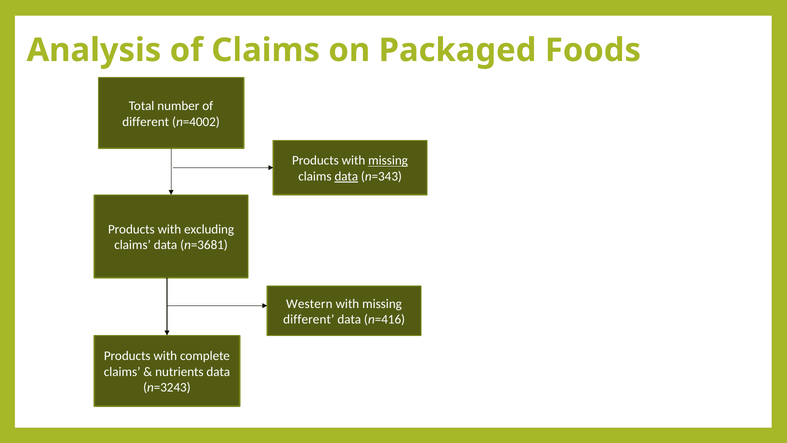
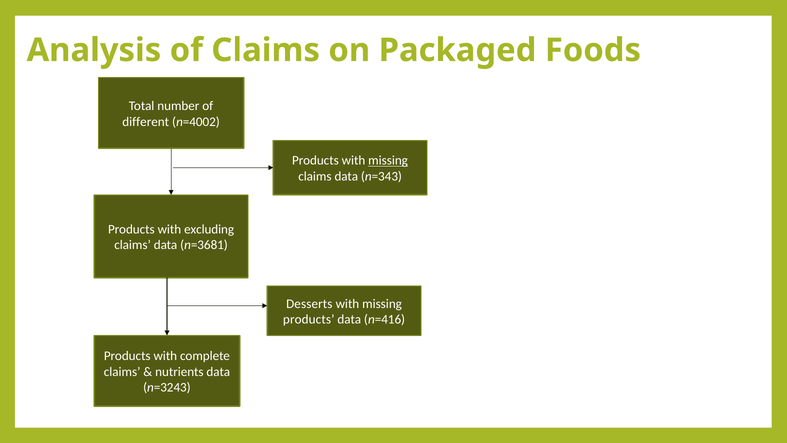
data at (346, 176) underline: present -> none
Western: Western -> Desserts
different at (309, 319): different -> products
